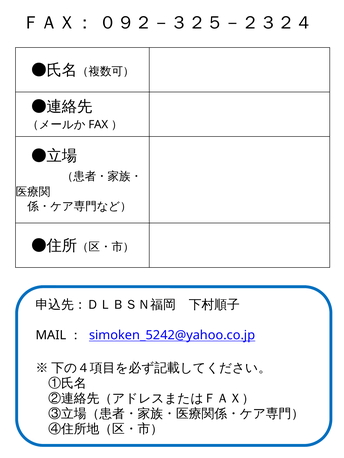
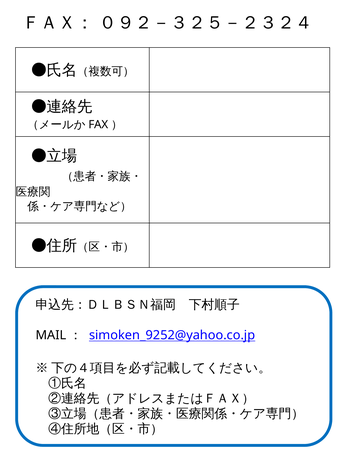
simoken_5242@yahoo.co.jp: simoken_5242@yahoo.co.jp -> simoken_9252@yahoo.co.jp
